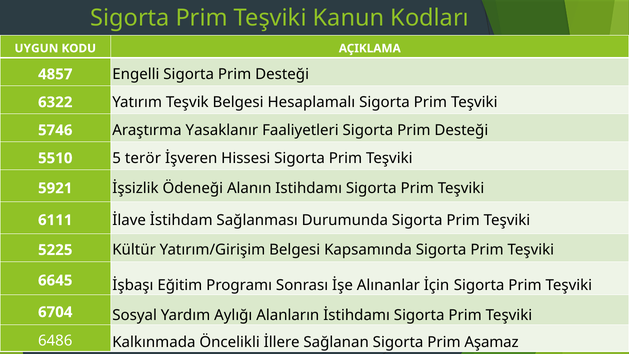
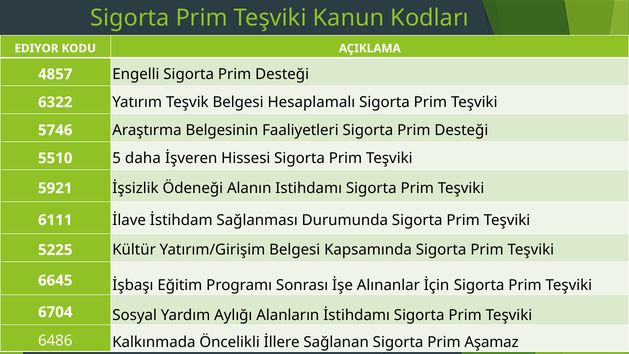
UYGUN: UYGUN -> EDIYOR
Yasaklanır: Yasaklanır -> Belgesinin
terör: terör -> daha
